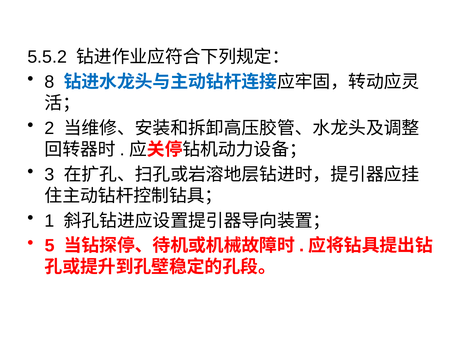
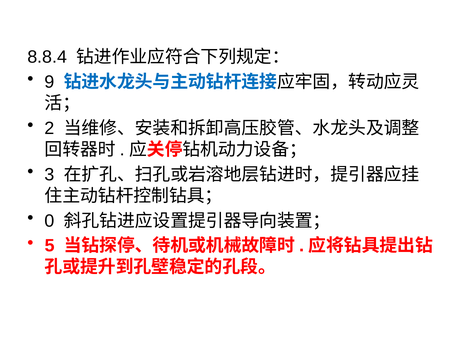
5.5.2: 5.5.2 -> 8.8.4
8: 8 -> 9
1: 1 -> 0
